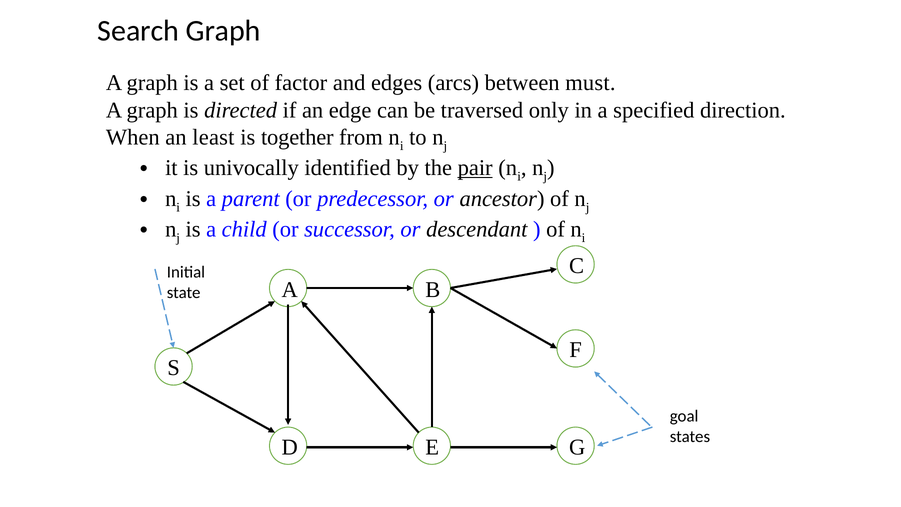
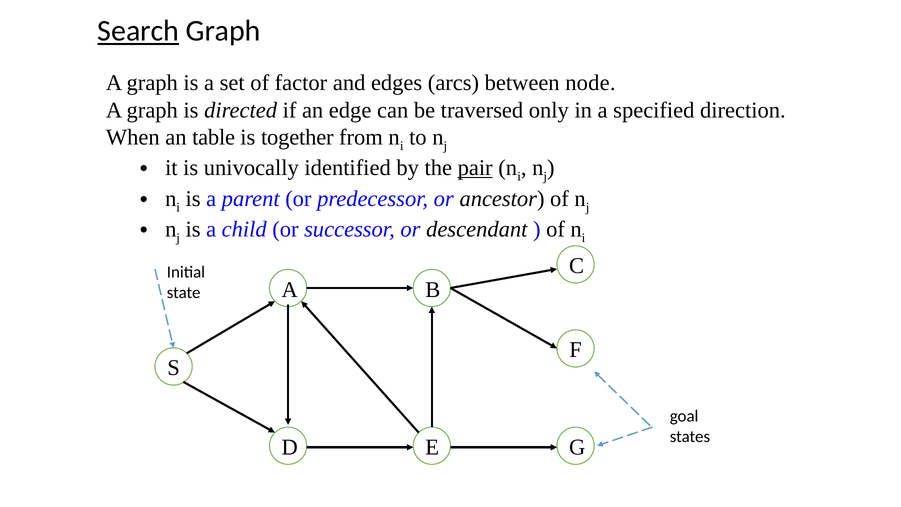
Search underline: none -> present
must: must -> node
least: least -> table
